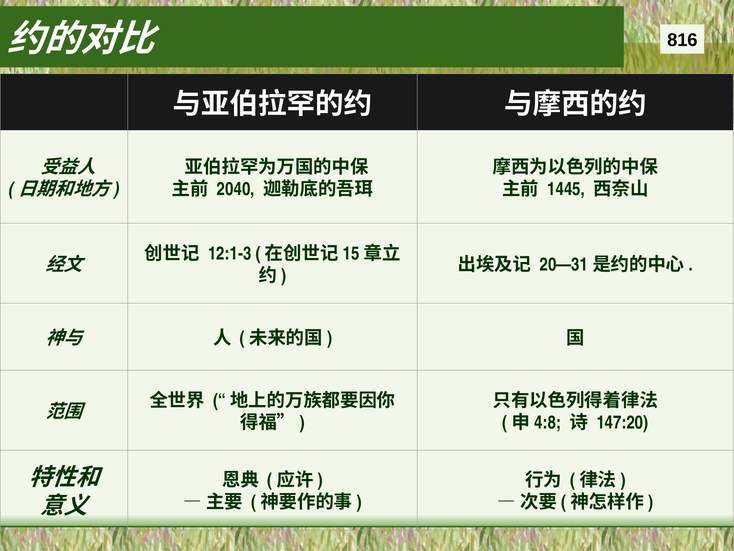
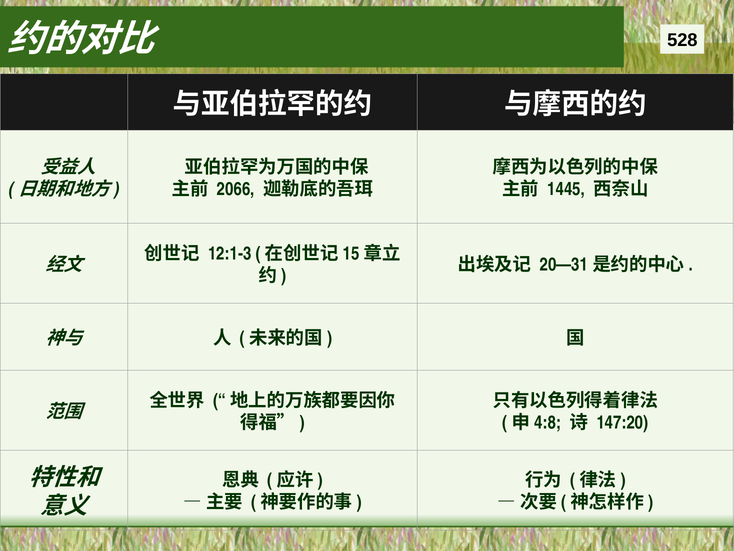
816: 816 -> 528
2040: 2040 -> 2066
